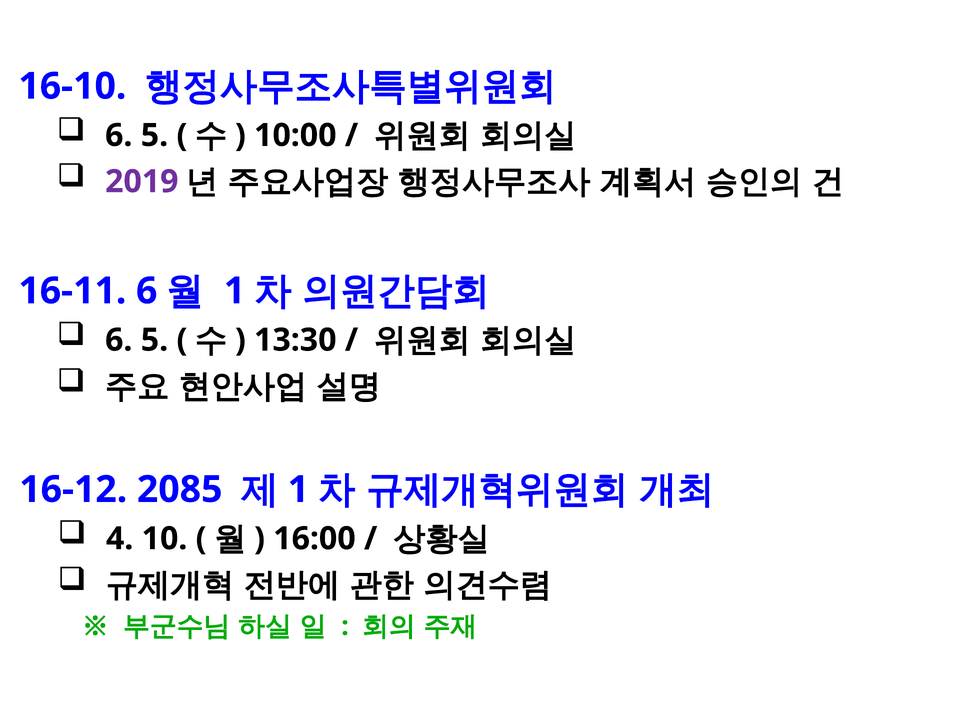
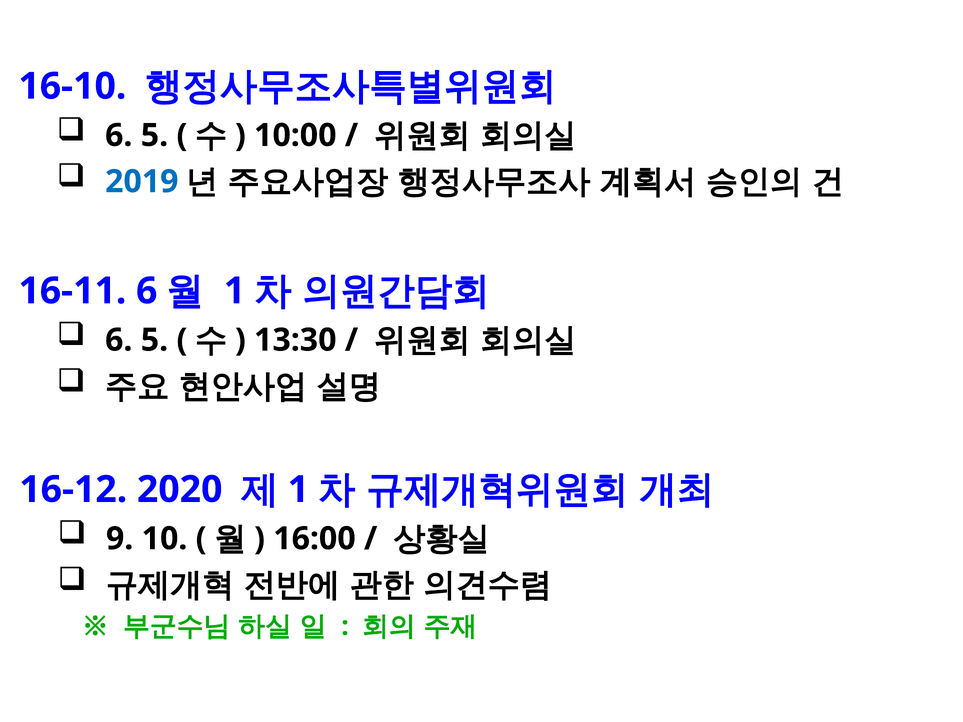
2019 colour: purple -> blue
2085: 2085 -> 2020
4: 4 -> 9
